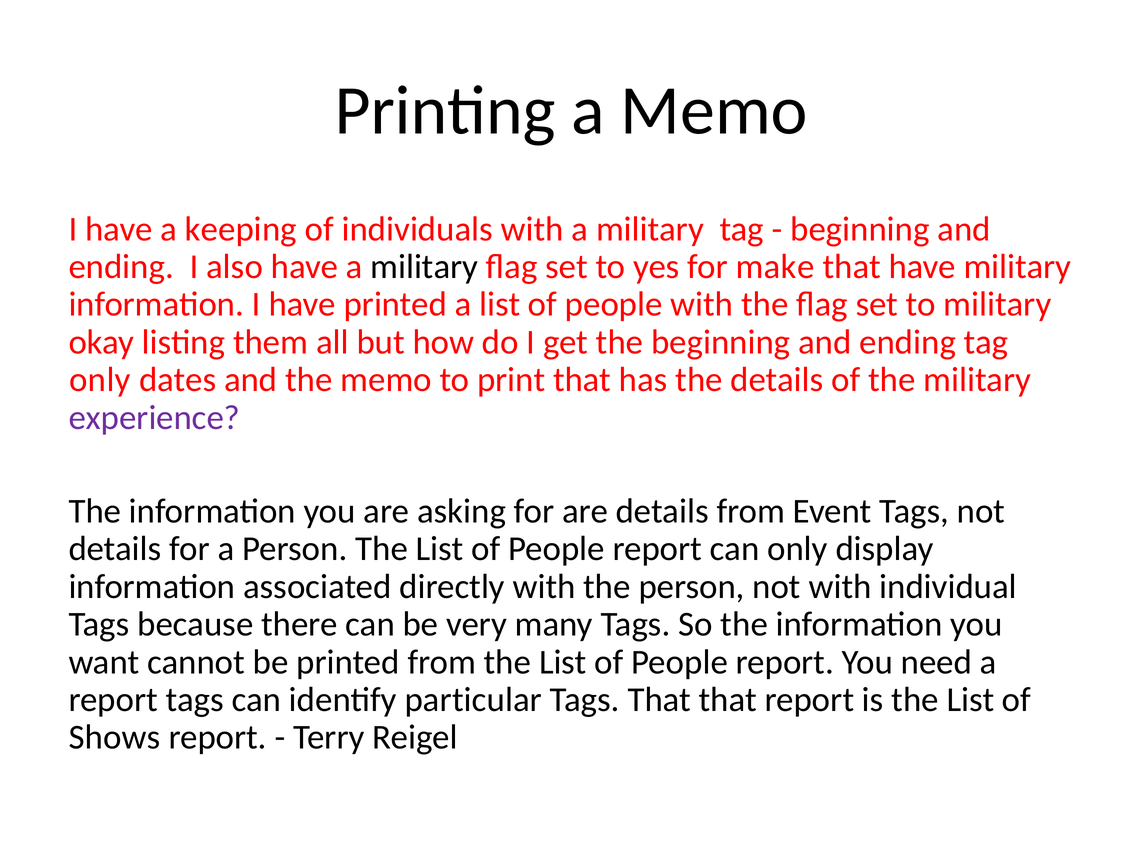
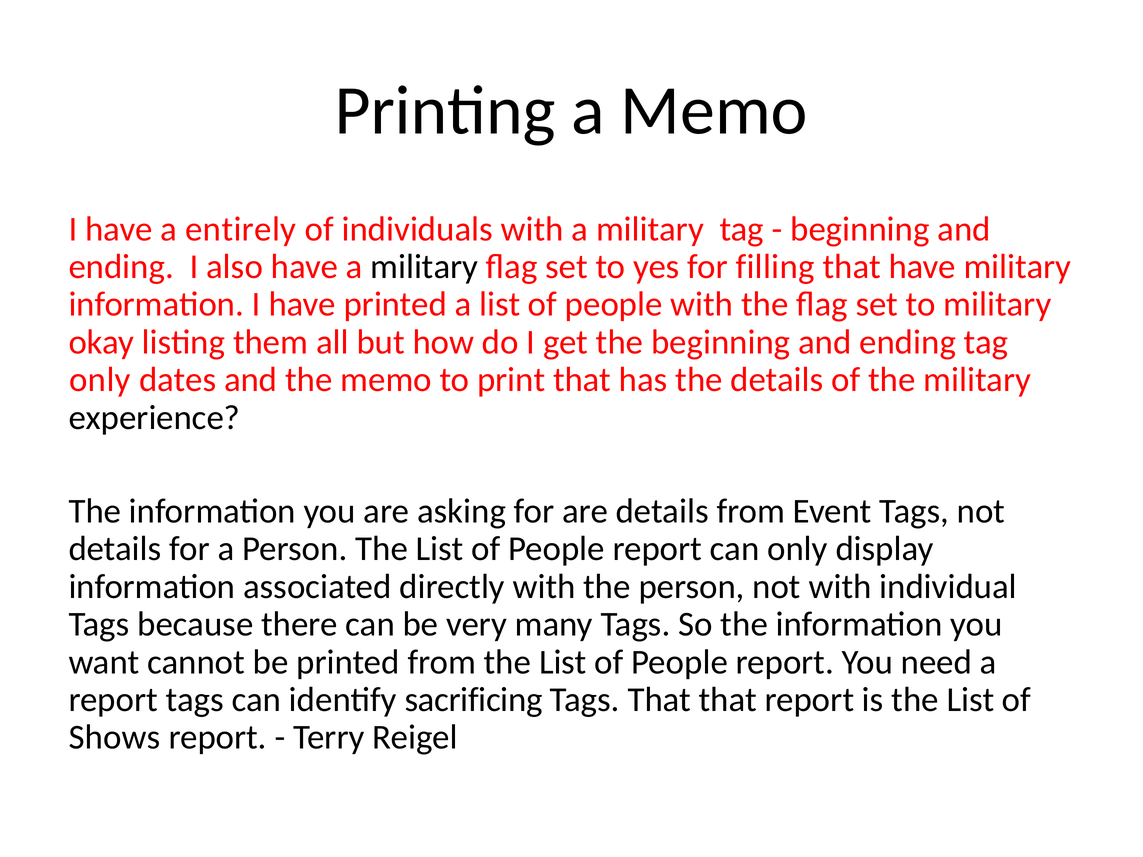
keeping: keeping -> entirely
make: make -> filling
experience colour: purple -> black
particular: particular -> sacrificing
